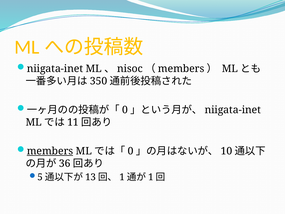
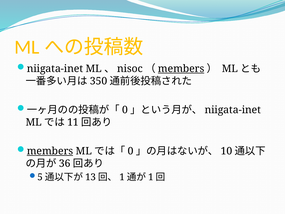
members at (181, 69) underline: none -> present
